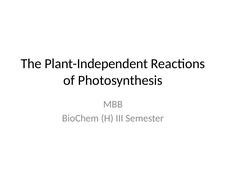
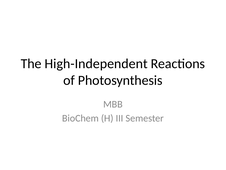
Plant-Independent: Plant-Independent -> High-Independent
